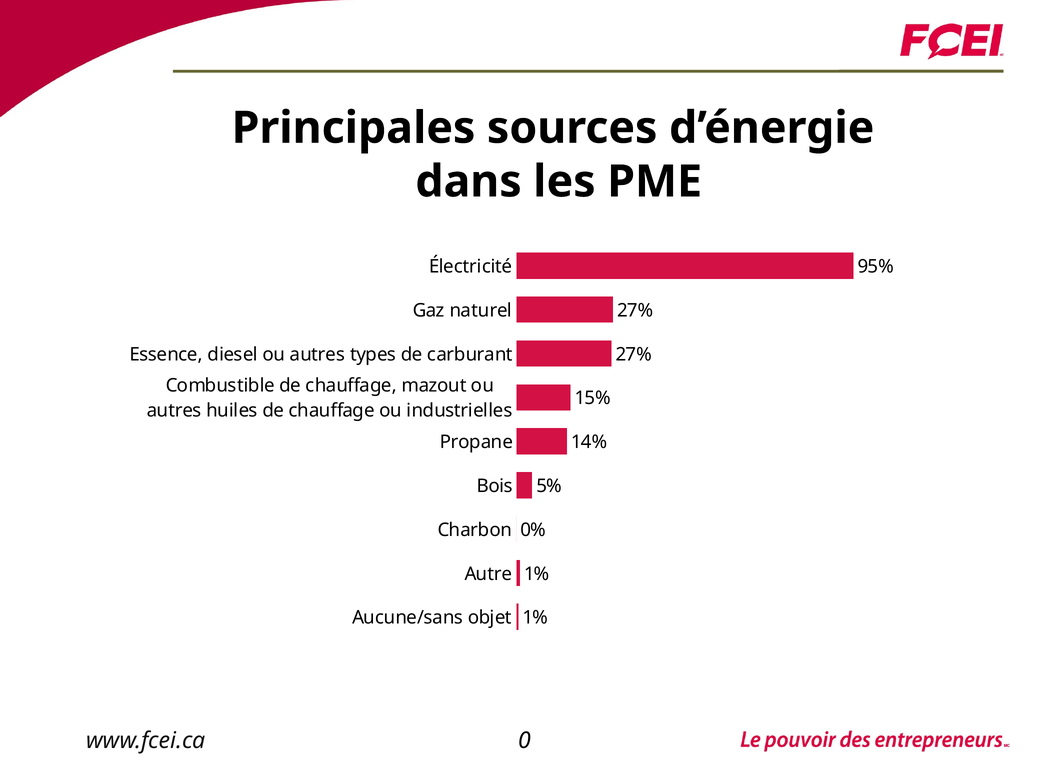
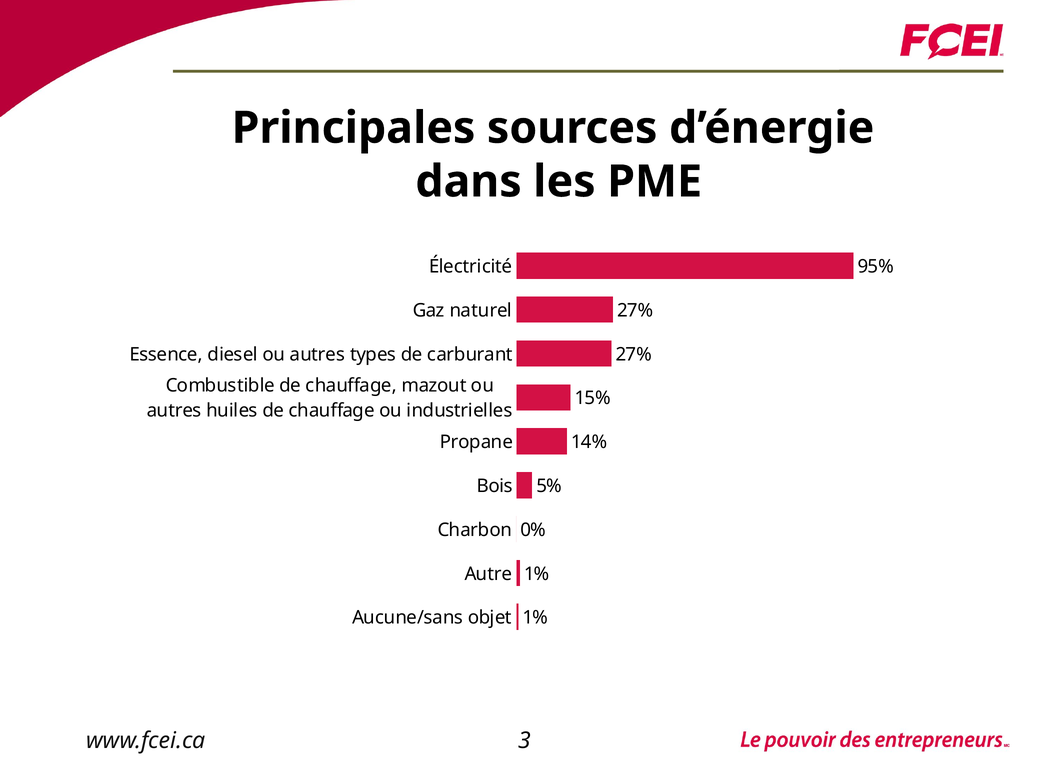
0: 0 -> 3
